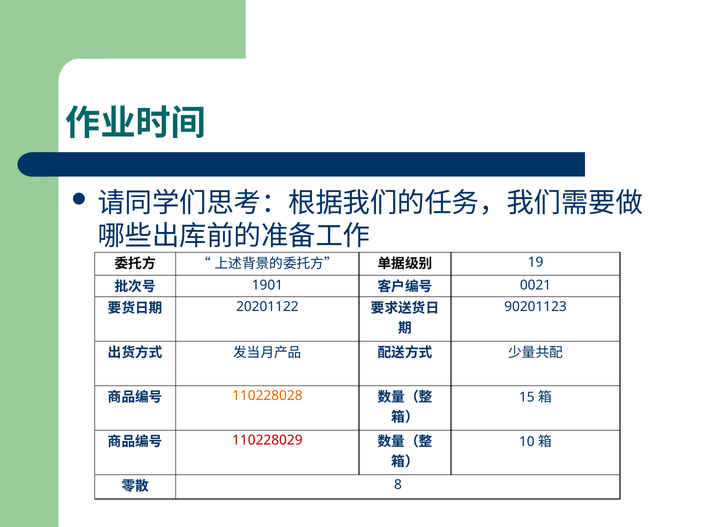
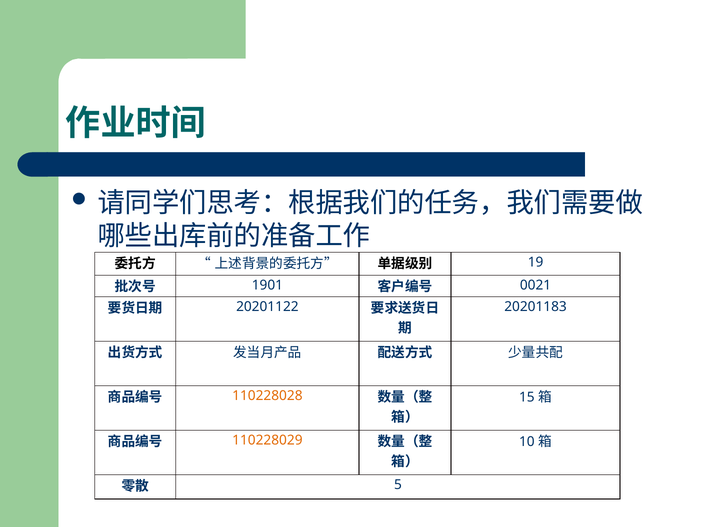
90201123: 90201123 -> 20201183
110228029 colour: red -> orange
8: 8 -> 5
